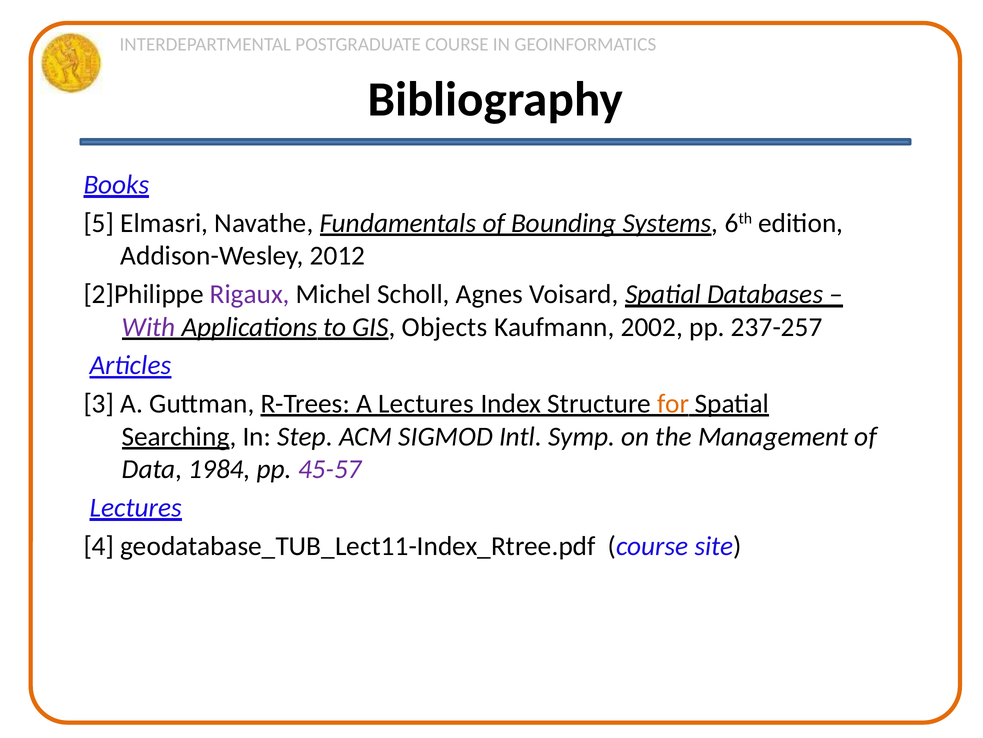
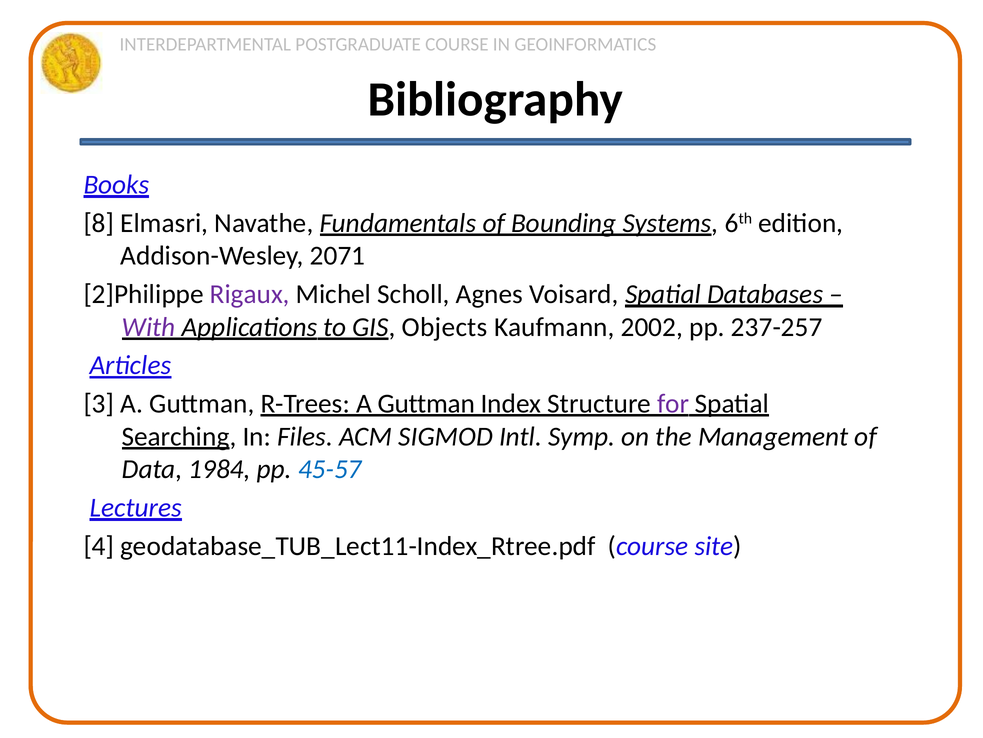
5: 5 -> 8
2012: 2012 -> 2071
R-Trees A Lectures: Lectures -> Guttman
for colour: orange -> purple
Step: Step -> Files
45-57 colour: purple -> blue
